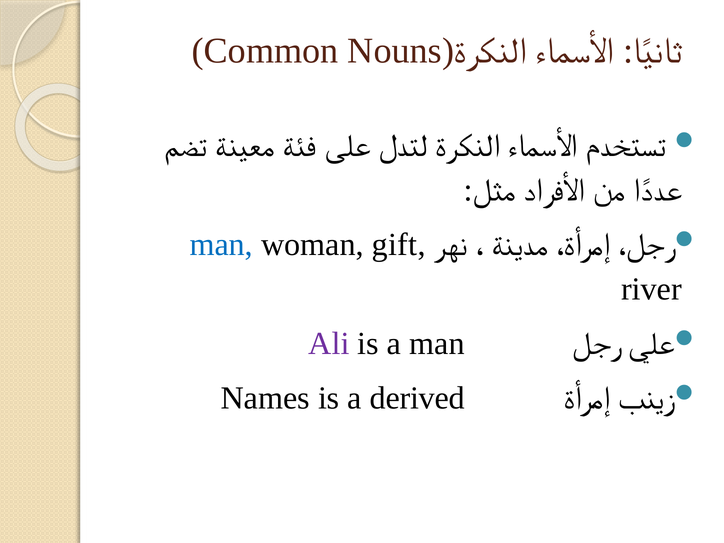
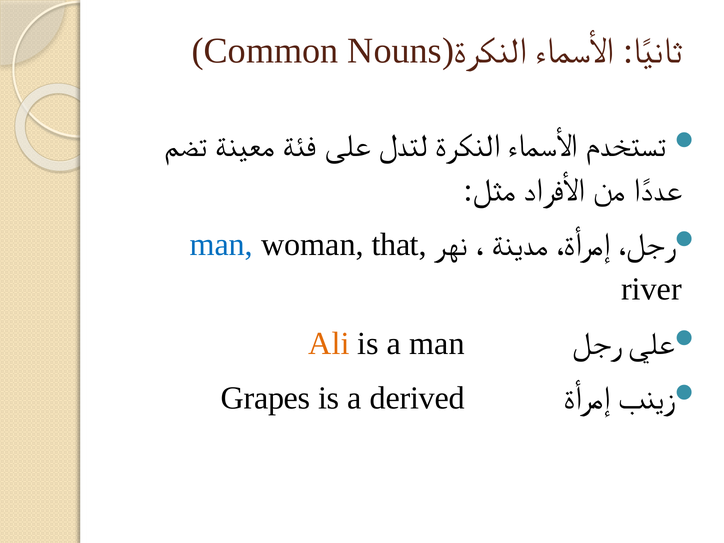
gift: gift -> that
Ali colour: purple -> orange
Names: Names -> Grapes
